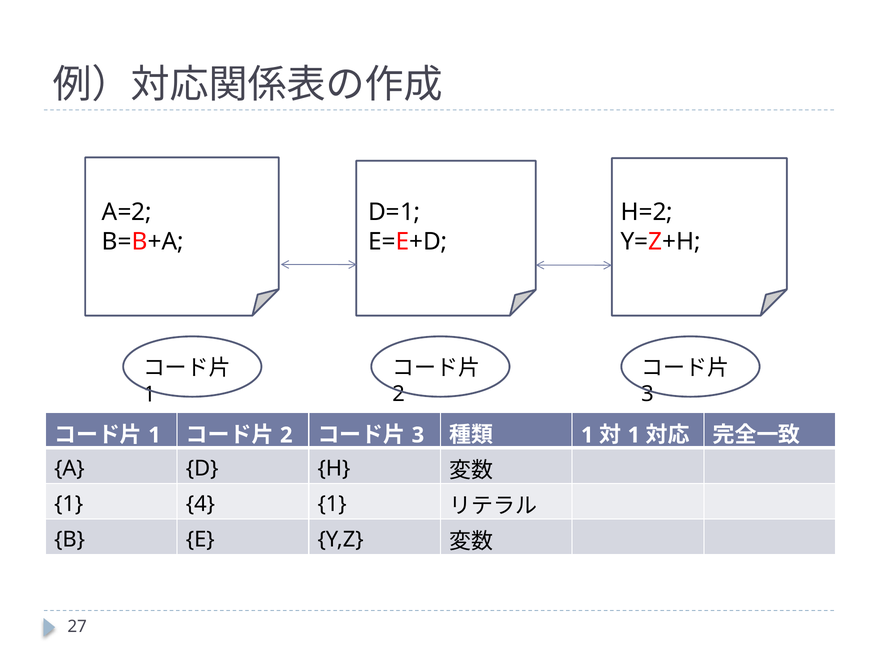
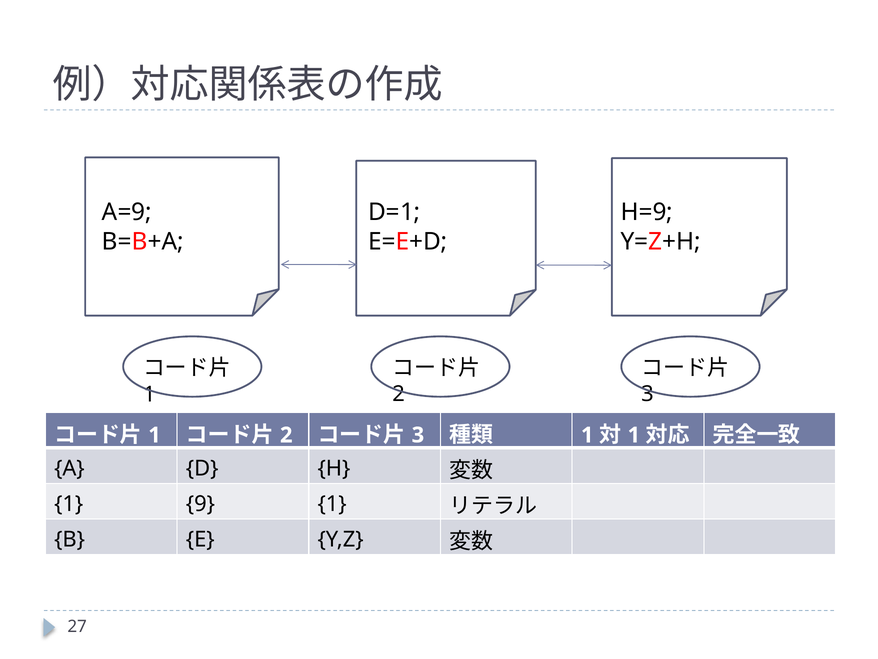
A=2: A=2 -> A=9
H=2: H=2 -> H=9
4: 4 -> 9
